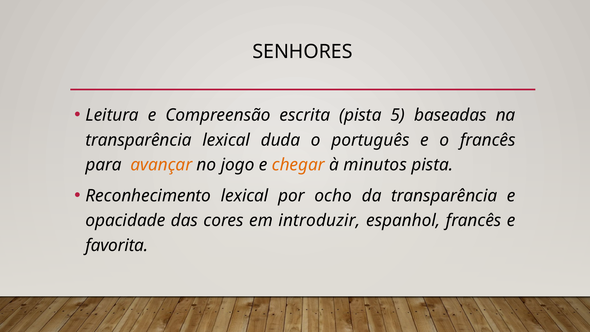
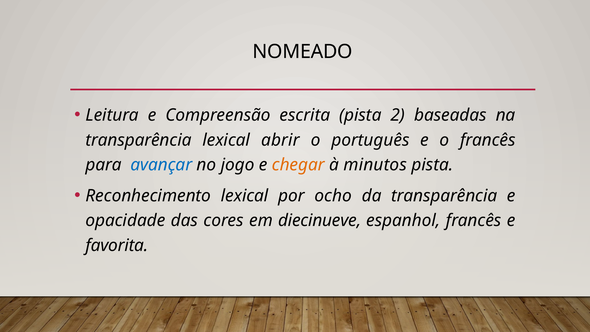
SENHORES: SENHORES -> NOMEADO
5: 5 -> 2
duda: duda -> abrir
avançar colour: orange -> blue
introduzir: introduzir -> diecinueve
